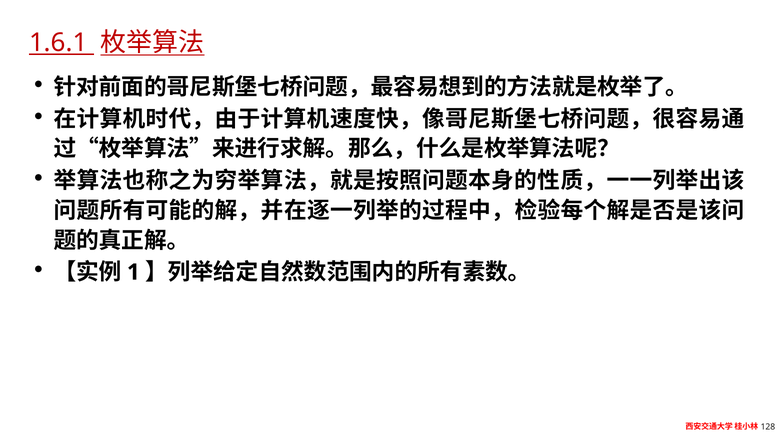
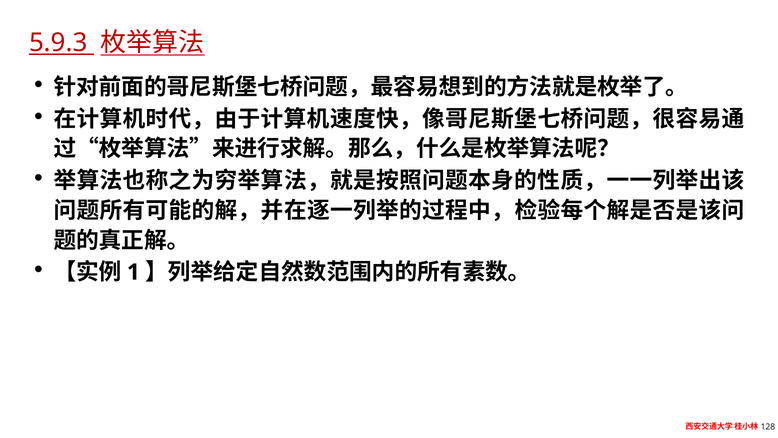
1.6.1: 1.6.1 -> 5.9.3
